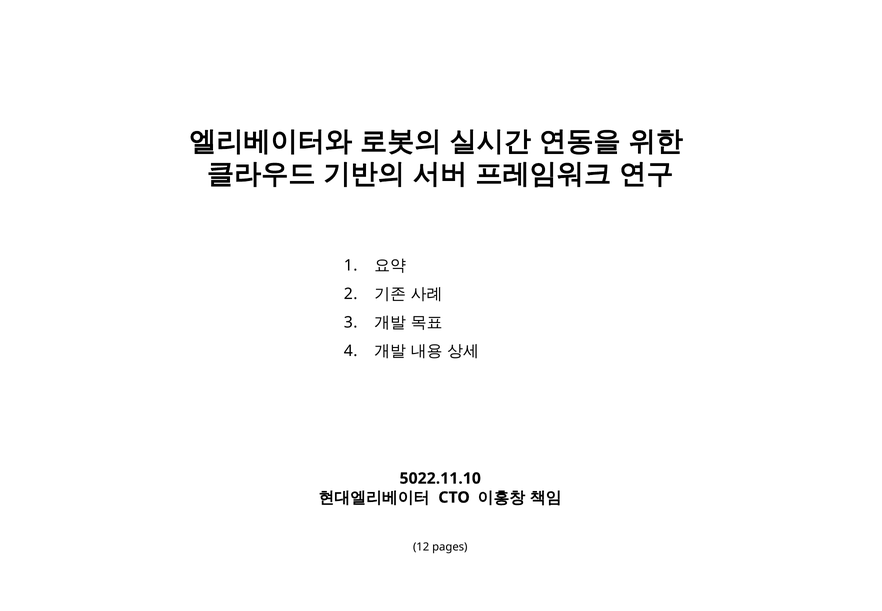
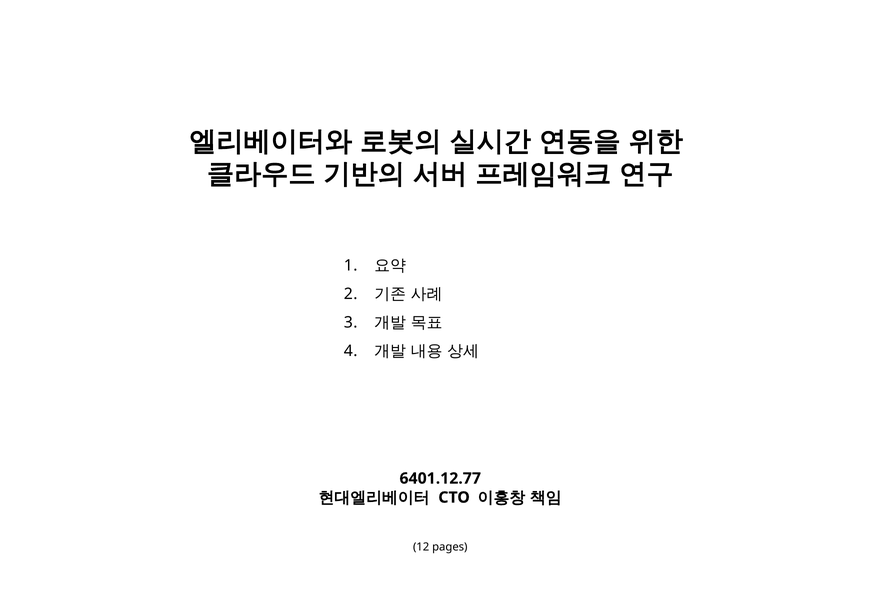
5022.11.10: 5022.11.10 -> 6401.12.77
